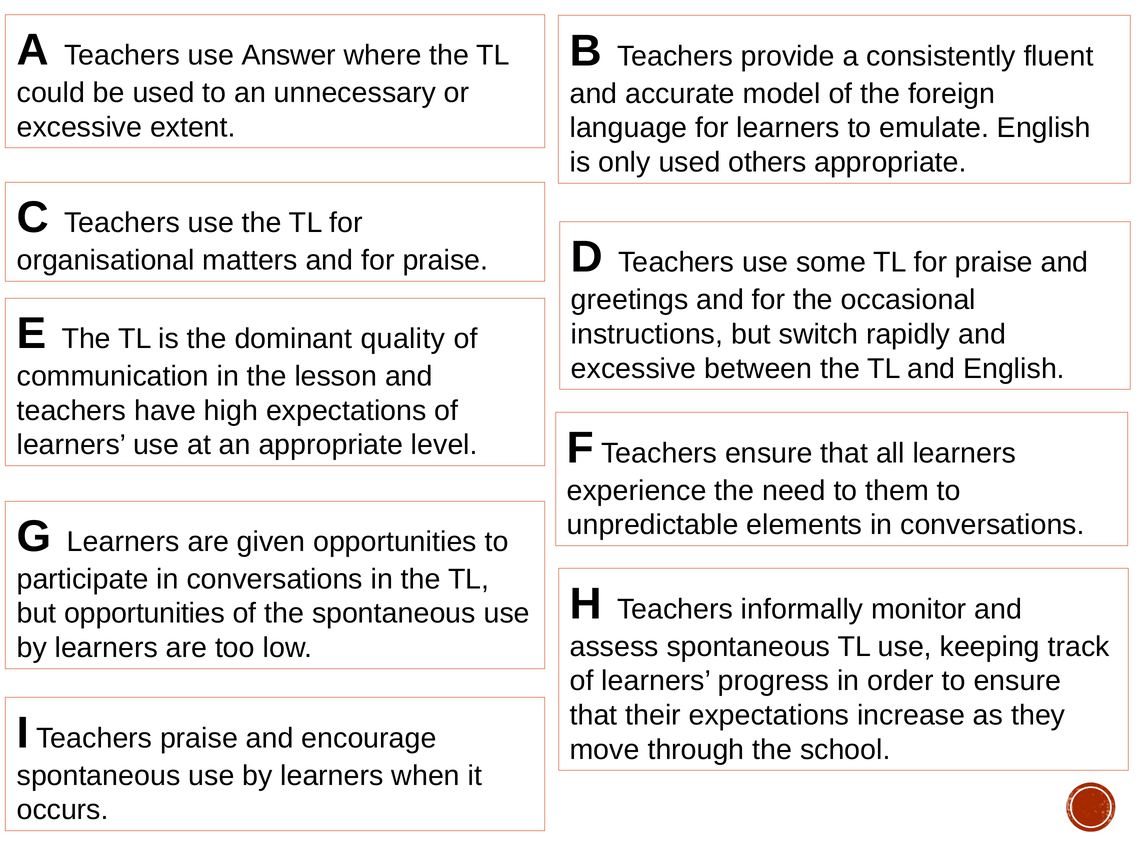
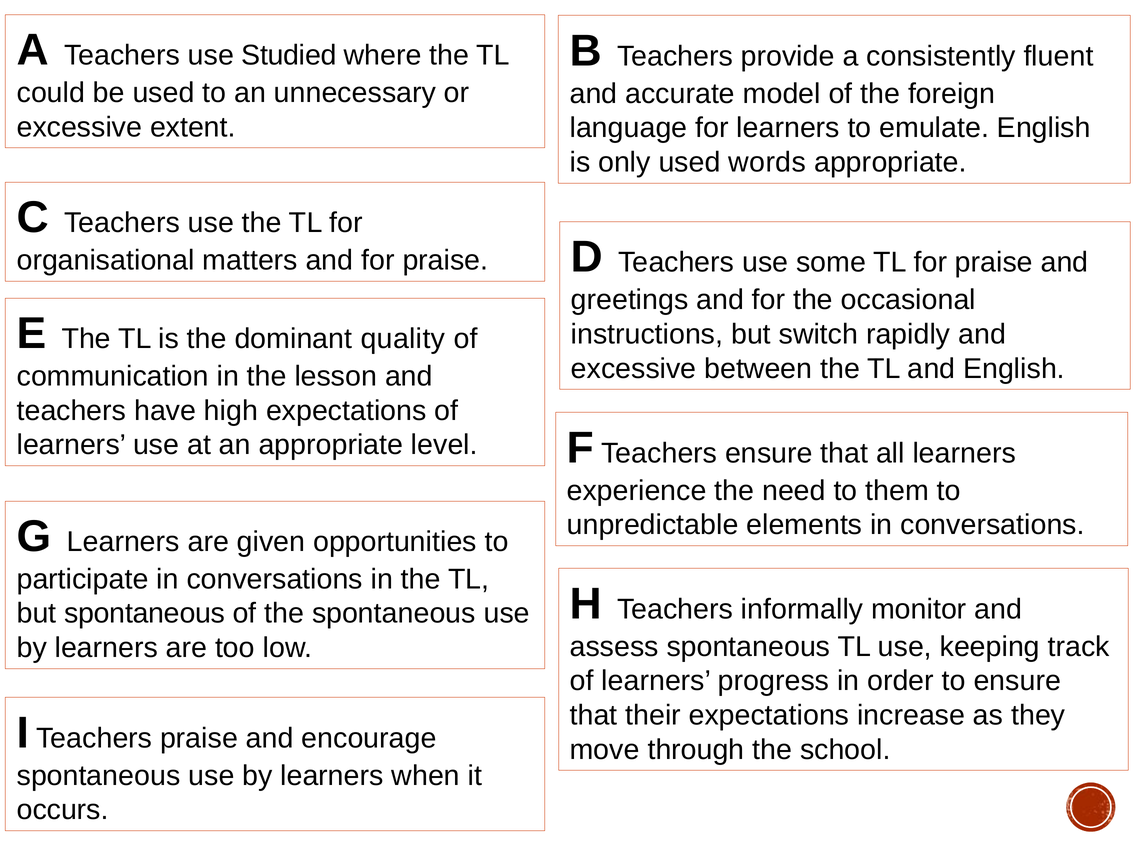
Answer: Answer -> Studied
others: others -> words
but opportunities: opportunities -> spontaneous
